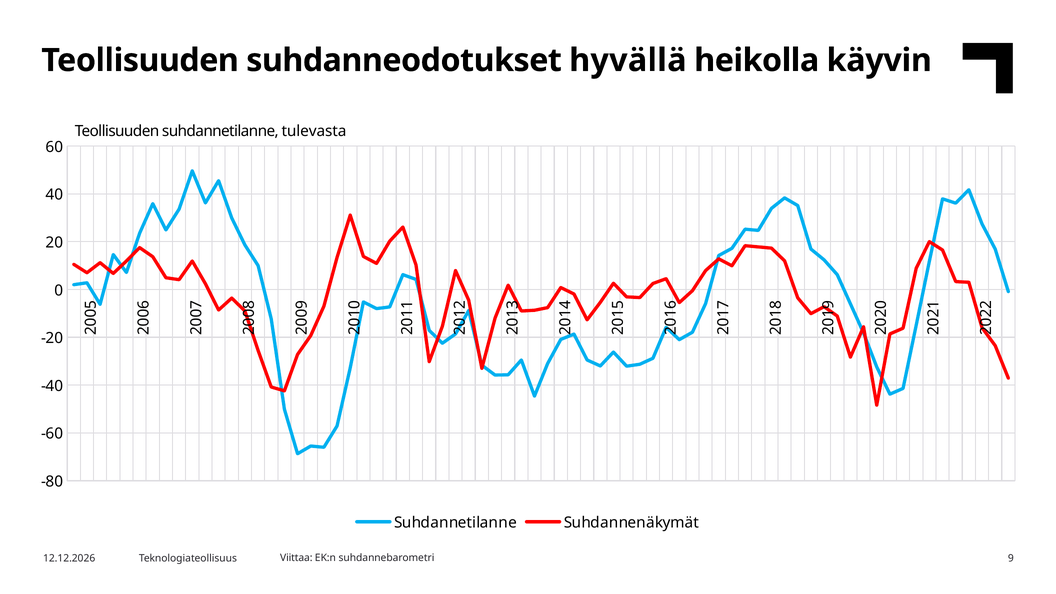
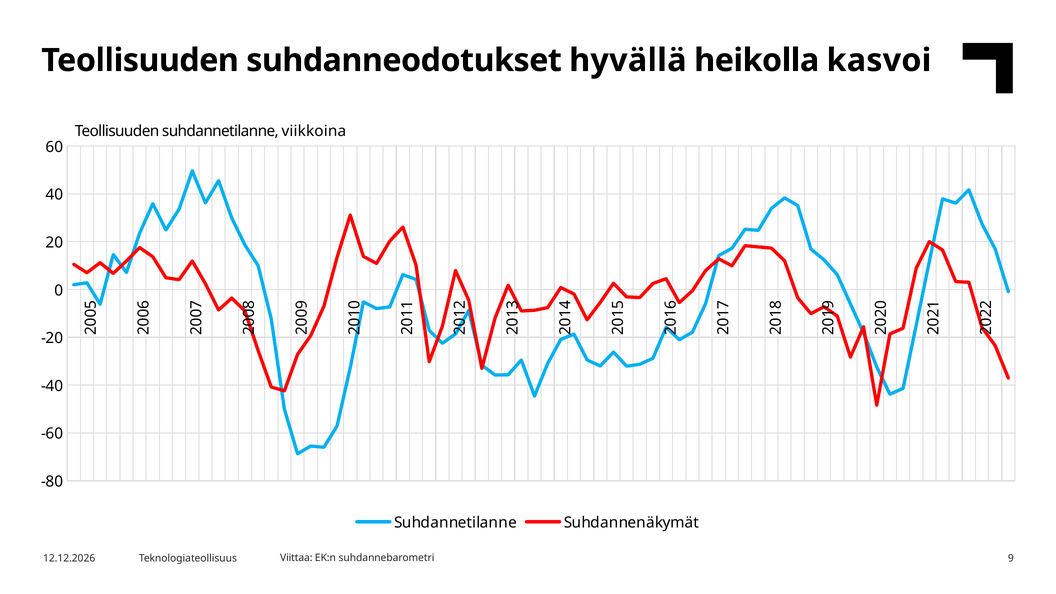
käyvin: käyvin -> kasvoi
tulevasta: tulevasta -> viikkoina
